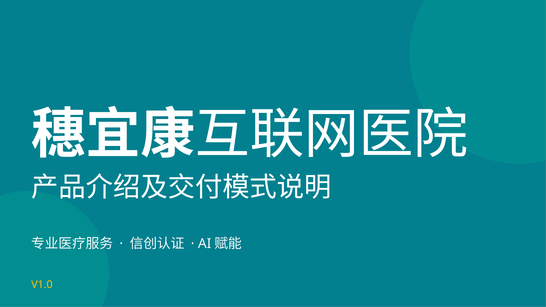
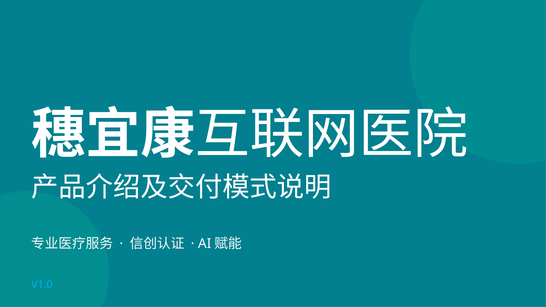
V1.0 colour: yellow -> light blue
